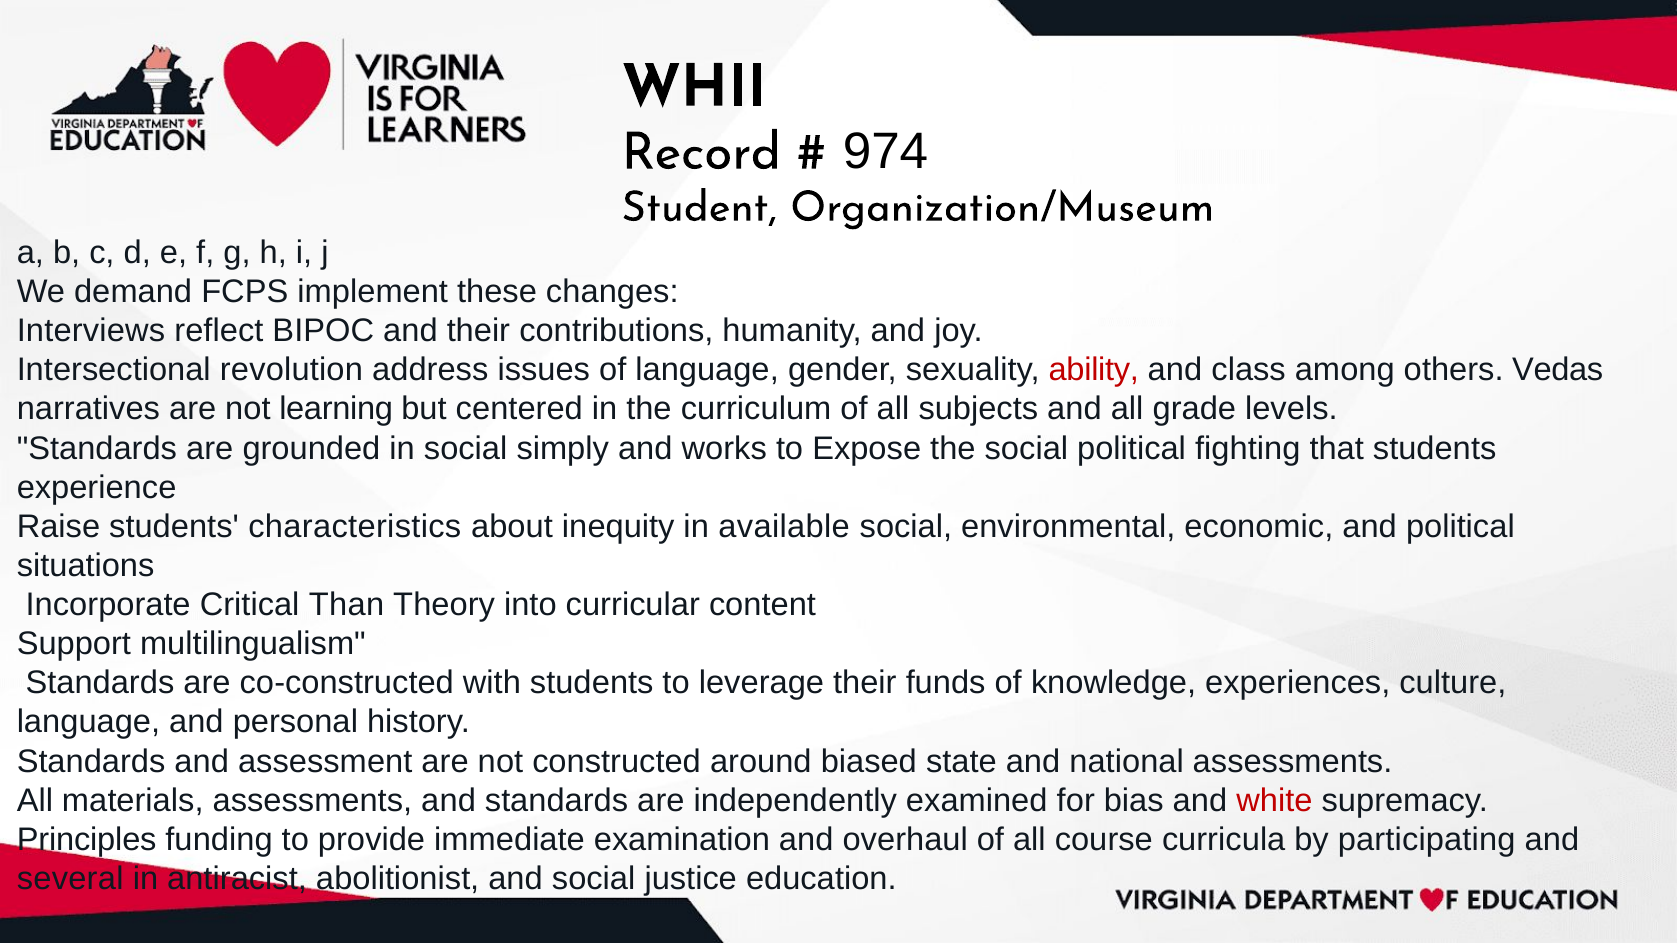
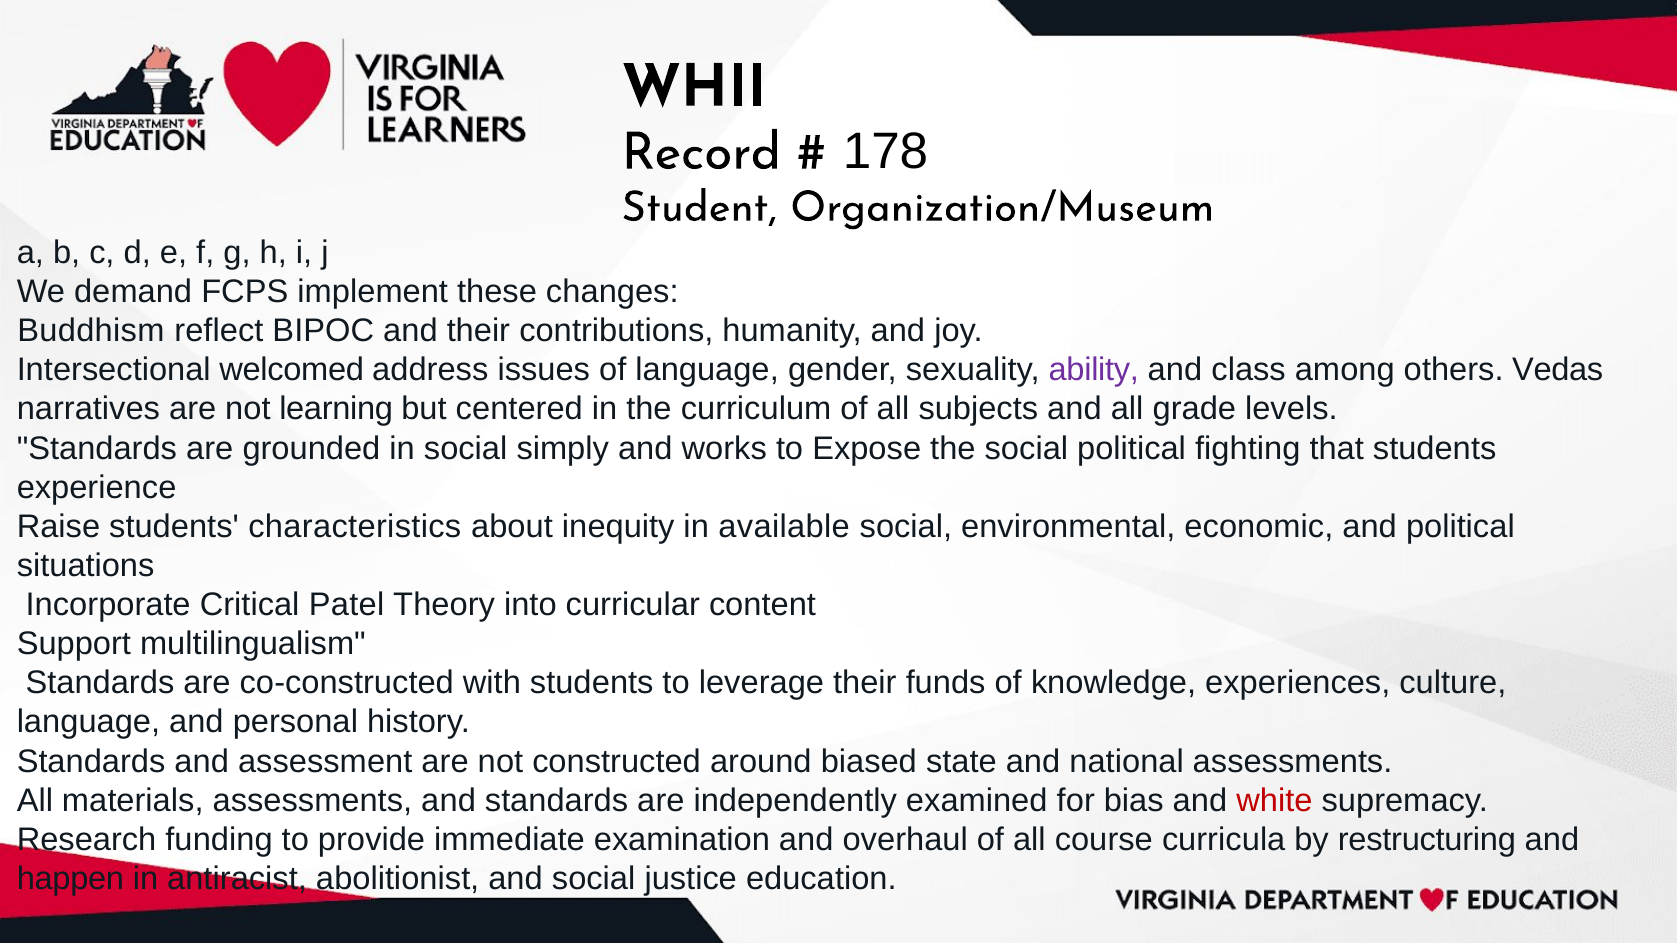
974: 974 -> 178
Interviews: Interviews -> Buddhism
revolution: revolution -> welcomed
ability colour: red -> purple
Than: Than -> Patel
Principles: Principles -> Research
participating: participating -> restructuring
several: several -> happen
